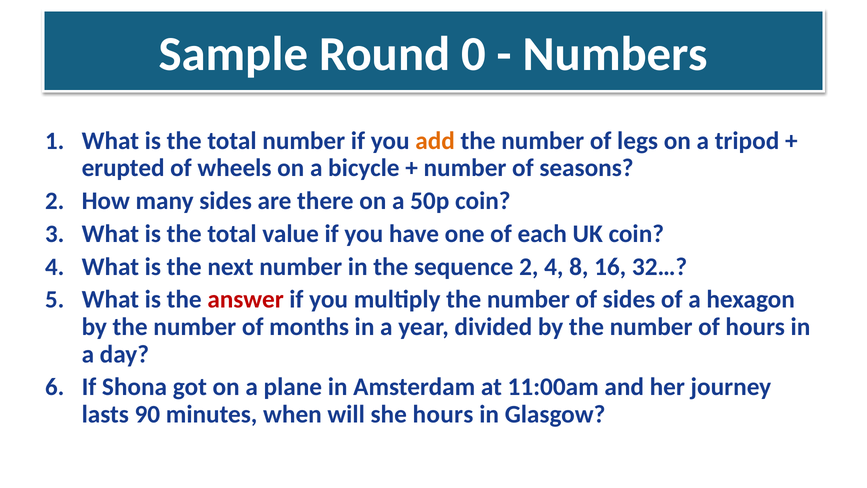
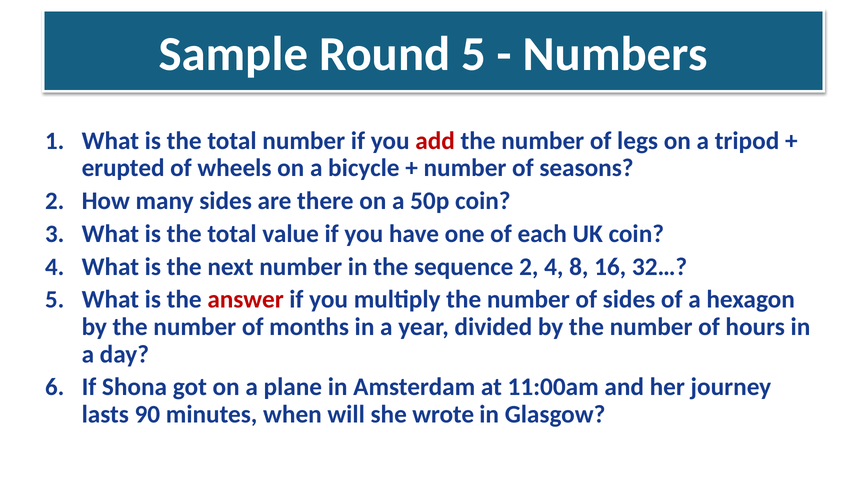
Round 0: 0 -> 5
add colour: orange -> red
she hours: hours -> wrote
